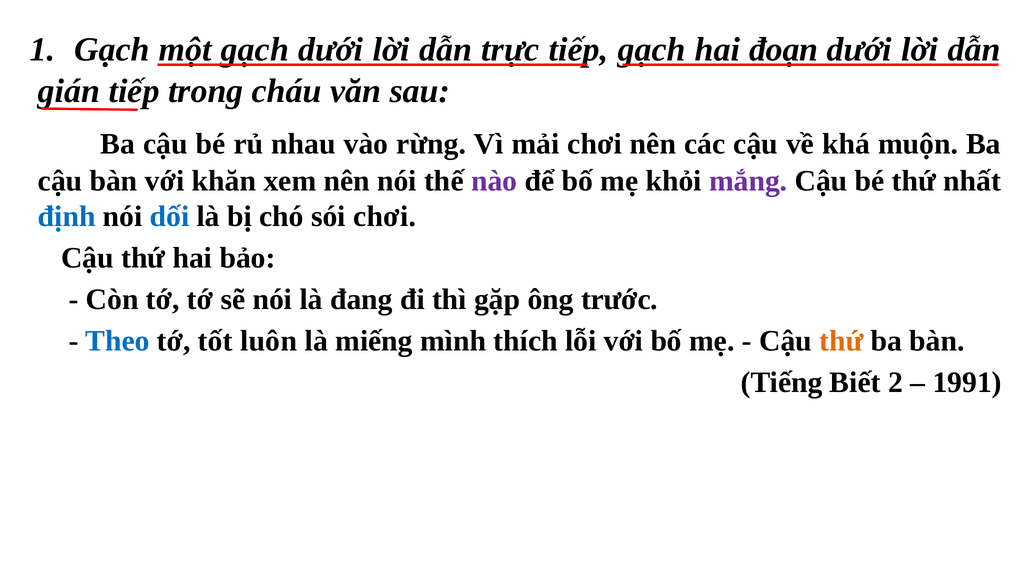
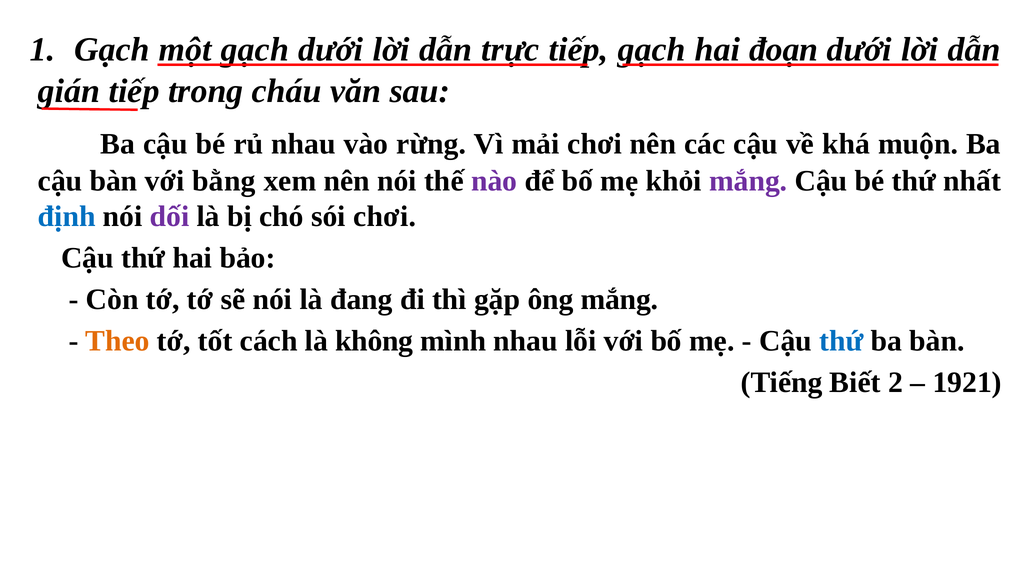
khăn: khăn -> bằng
dối colour: blue -> purple
ông trước: trước -> mắng
Theo colour: blue -> orange
luôn: luôn -> cách
miếng: miếng -> không
mình thích: thích -> nhau
thứ at (841, 341) colour: orange -> blue
1991: 1991 -> 1921
